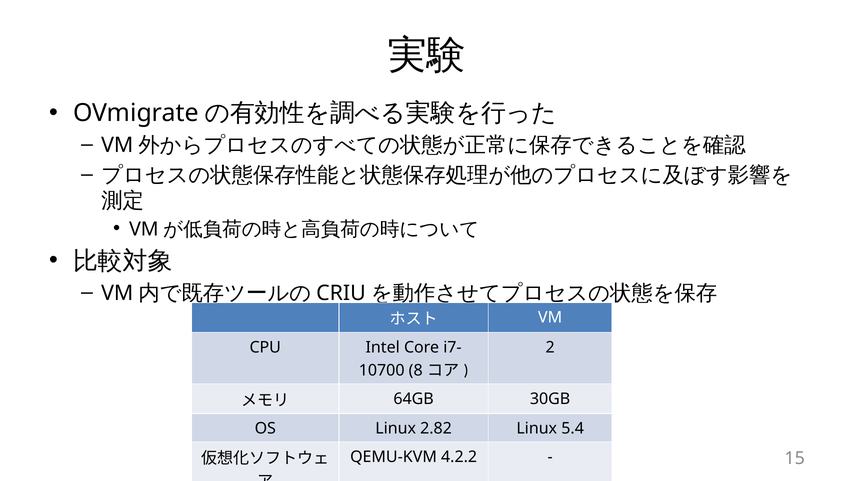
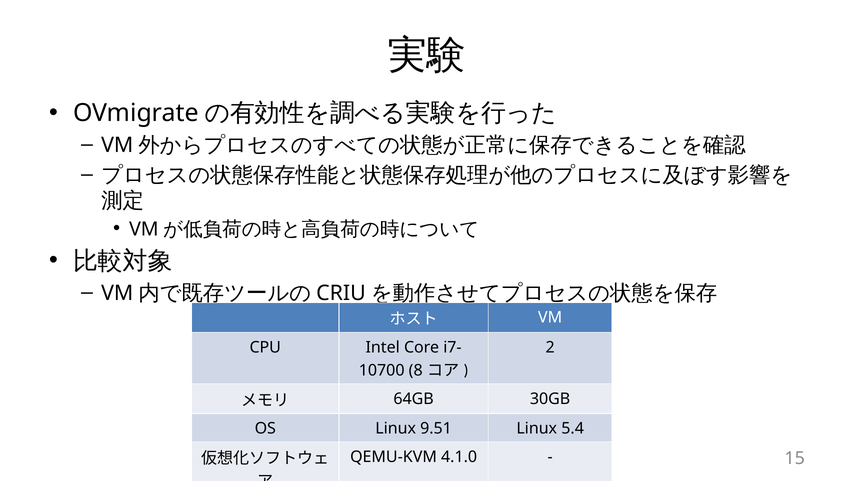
2.82: 2.82 -> 9.51
4.2.2: 4.2.2 -> 4.1.0
